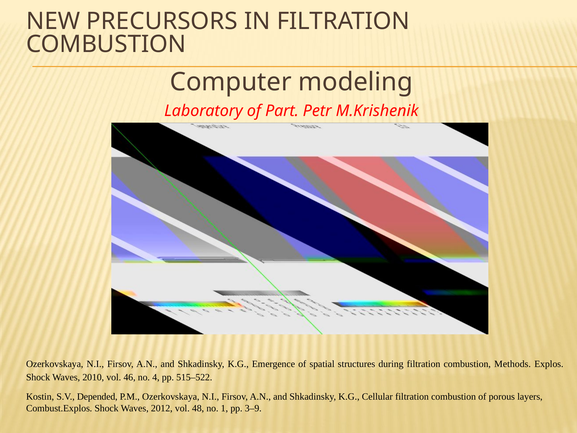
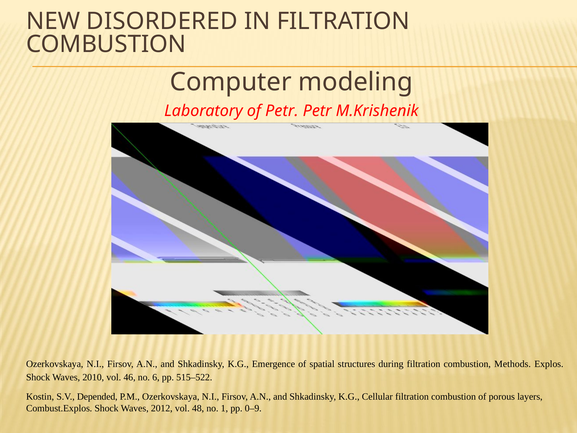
PRECURSORS: PRECURSORS -> DISORDERED
of Part: Part -> Petr
4: 4 -> 6
3–9: 3–9 -> 0–9
